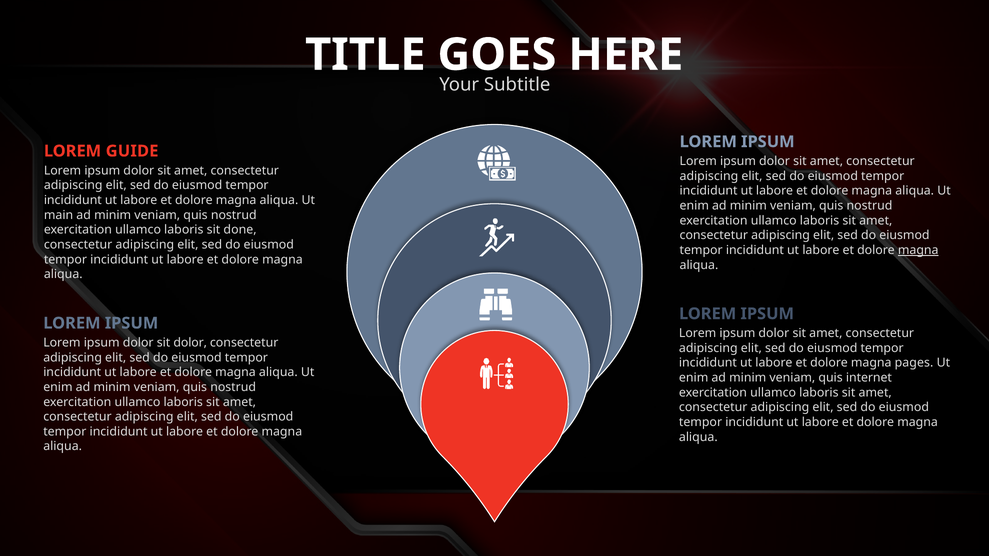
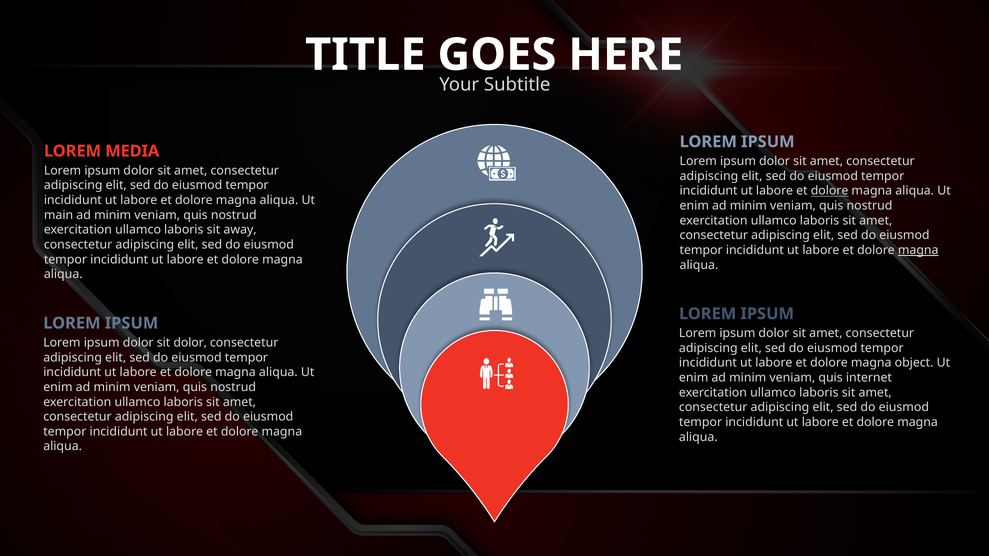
GUIDE: GUIDE -> MEDIA
dolore at (830, 191) underline: none -> present
done: done -> away
pages: pages -> object
